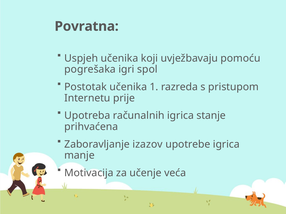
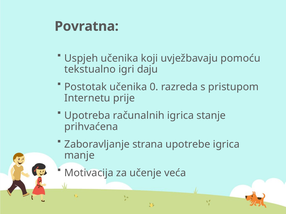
pogrešaka: pogrešaka -> tekstualno
spol: spol -> daju
1: 1 -> 0
izazov: izazov -> strana
